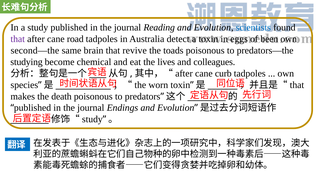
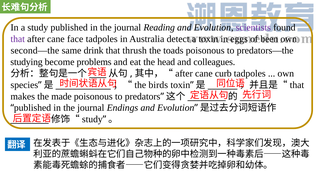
scientists colour: blue -> purple
road: road -> face
brain: brain -> drink
revive: revive -> thrush
chemical: chemical -> problems
lives: lives -> head
worn: worn -> birds
death: death -> made
